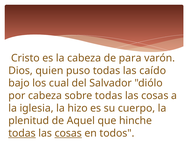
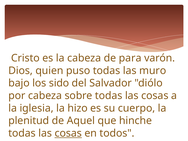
caído: caído -> muro
cual: cual -> sido
todas at (22, 133) underline: present -> none
